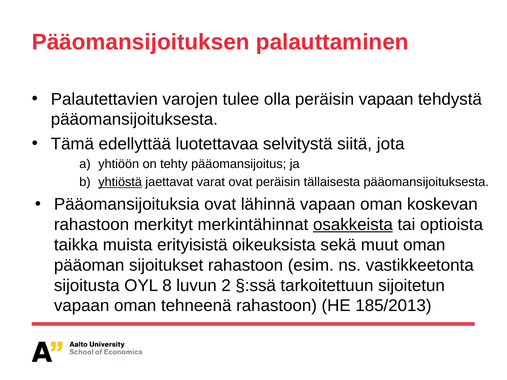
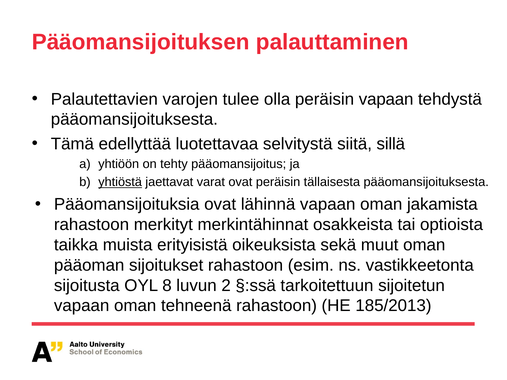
jota: jota -> sillä
koskevan: koskevan -> jakamista
osakkeista underline: present -> none
